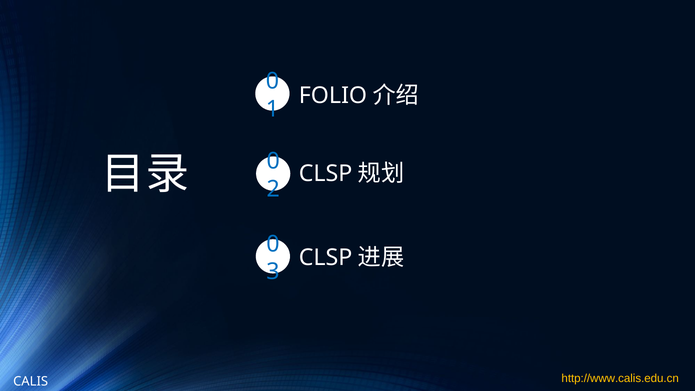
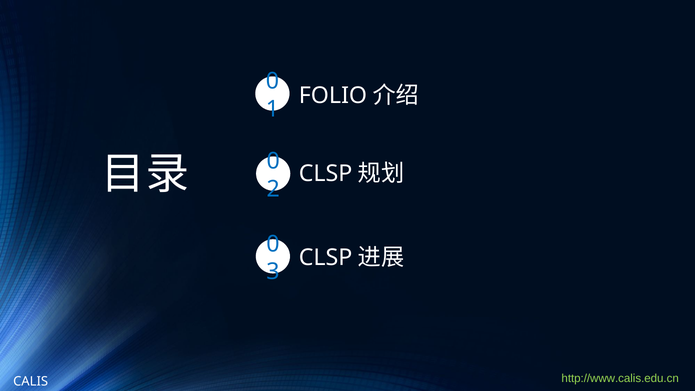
http://www.calis.edu.cn colour: yellow -> light green
